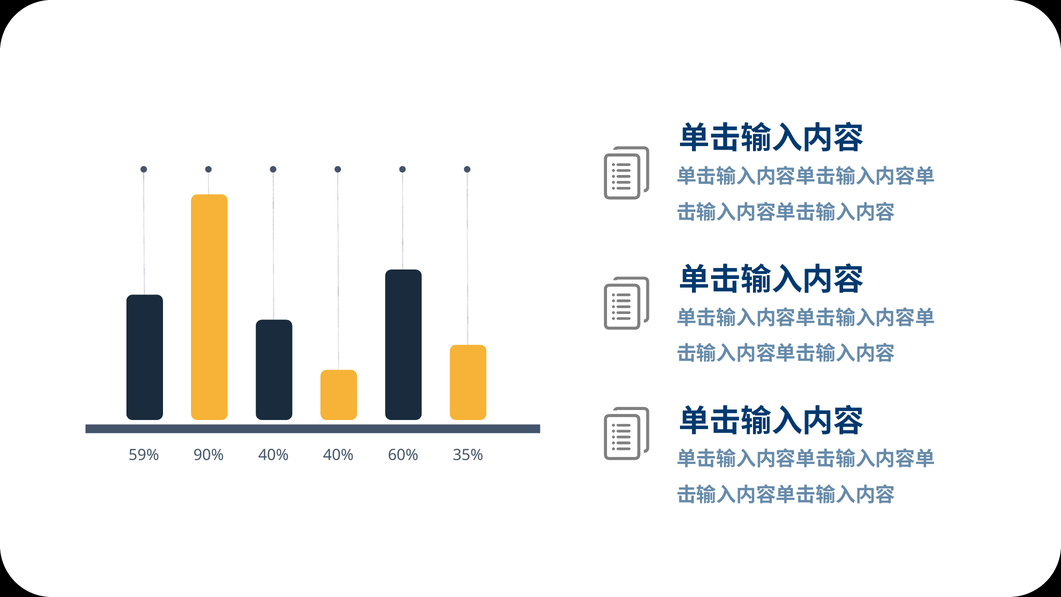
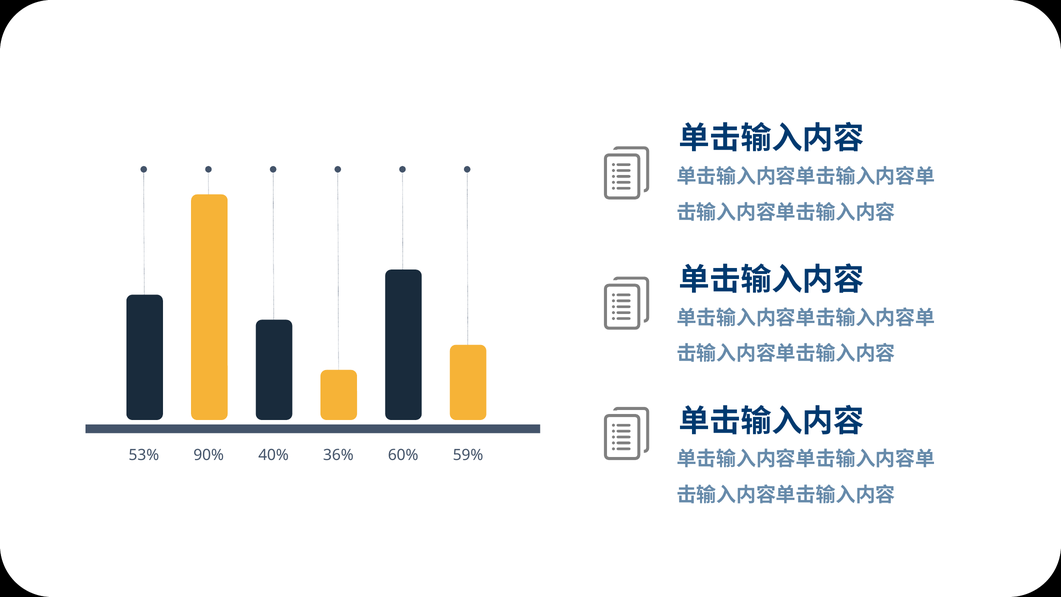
59%: 59% -> 53%
40% 40%: 40% -> 36%
35%: 35% -> 59%
